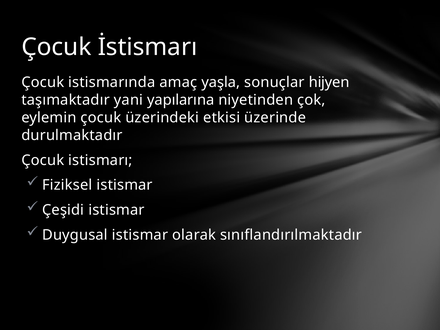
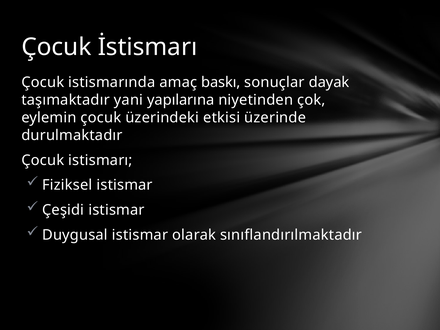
yaşla: yaşla -> baskı
hijyen: hijyen -> dayak
